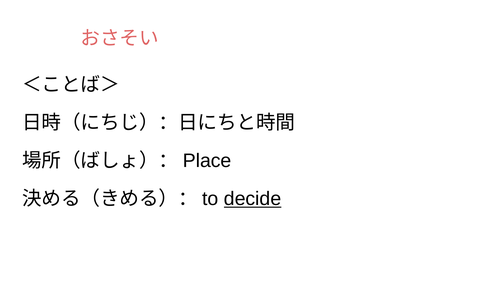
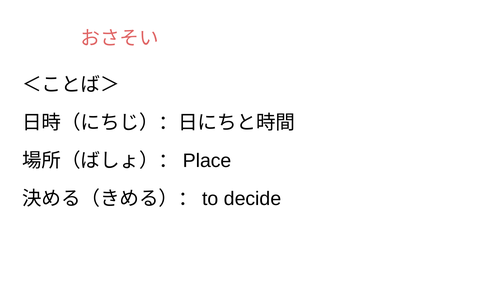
decide underline: present -> none
